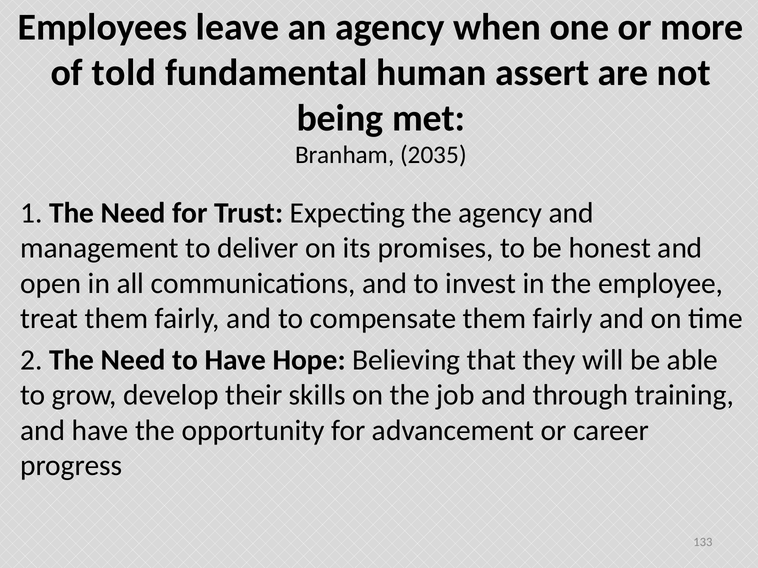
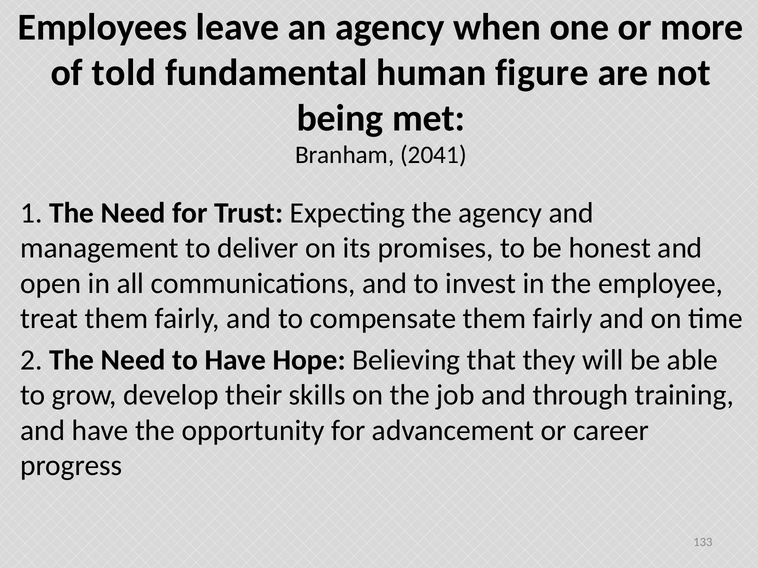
assert: assert -> figure
2035: 2035 -> 2041
